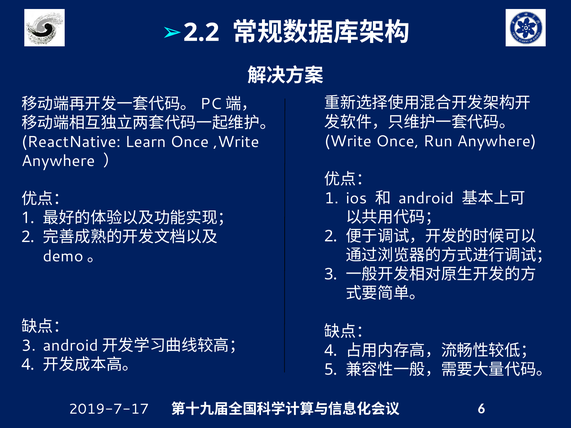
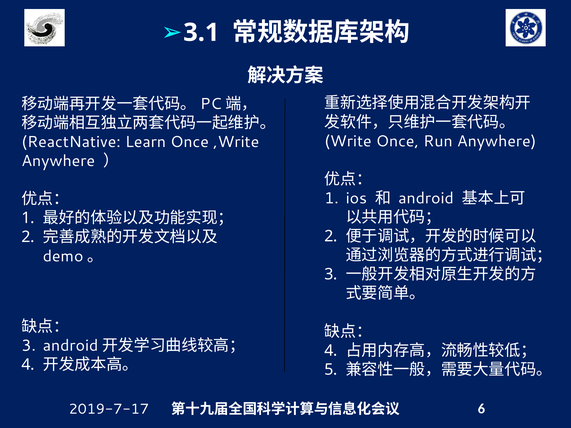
2.2: 2.2 -> 3.1
